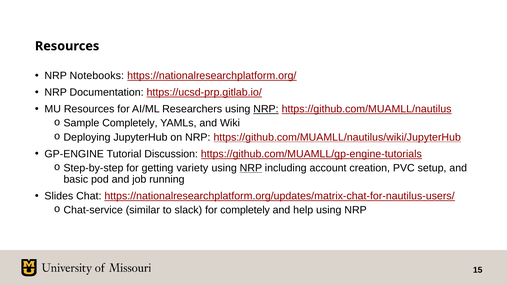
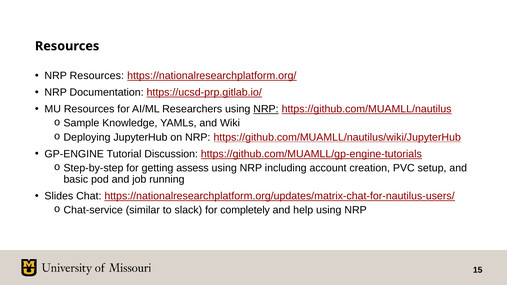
NRP Notebooks: Notebooks -> Resources
Sample Completely: Completely -> Knowledge
variety: variety -> assess
NRP at (251, 168) underline: present -> none
